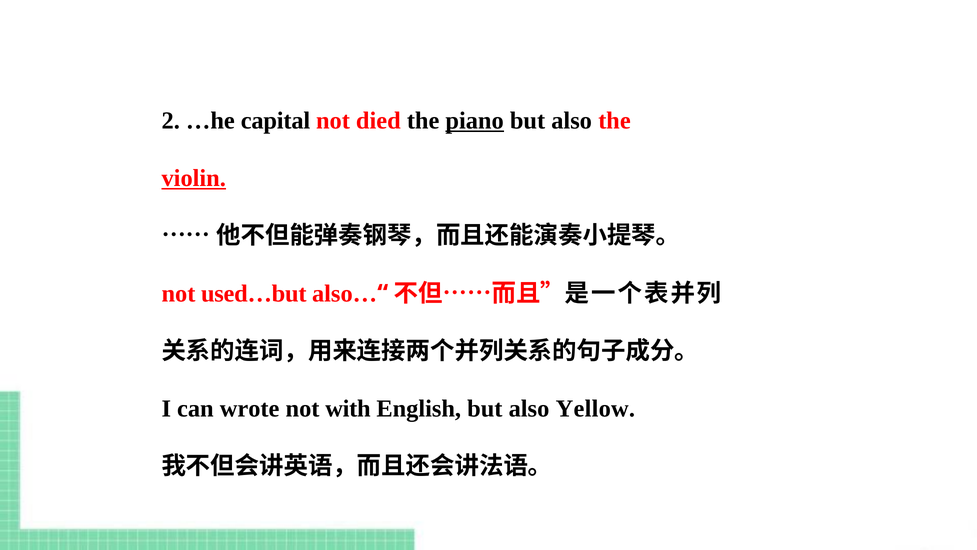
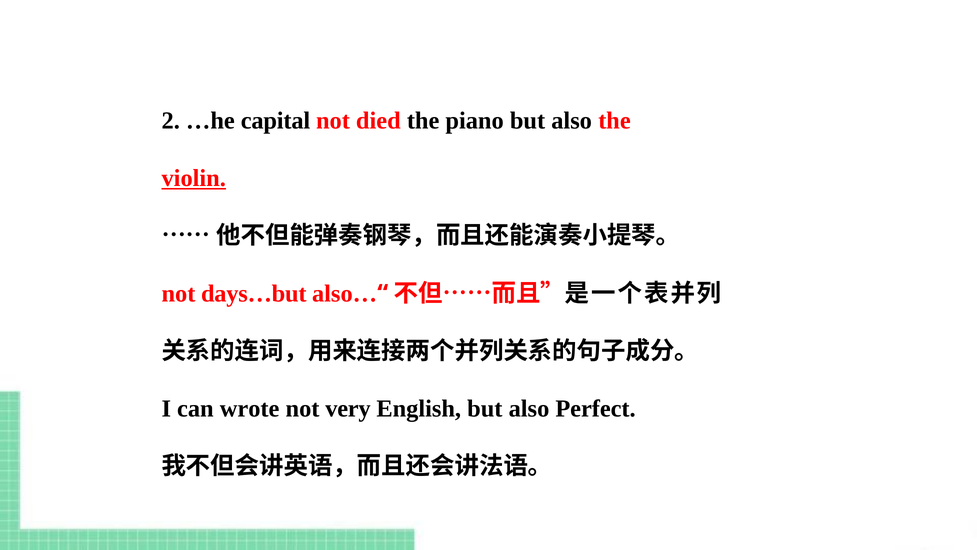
piano underline: present -> none
used…but: used…but -> days…but
with: with -> very
Yellow: Yellow -> Perfect
